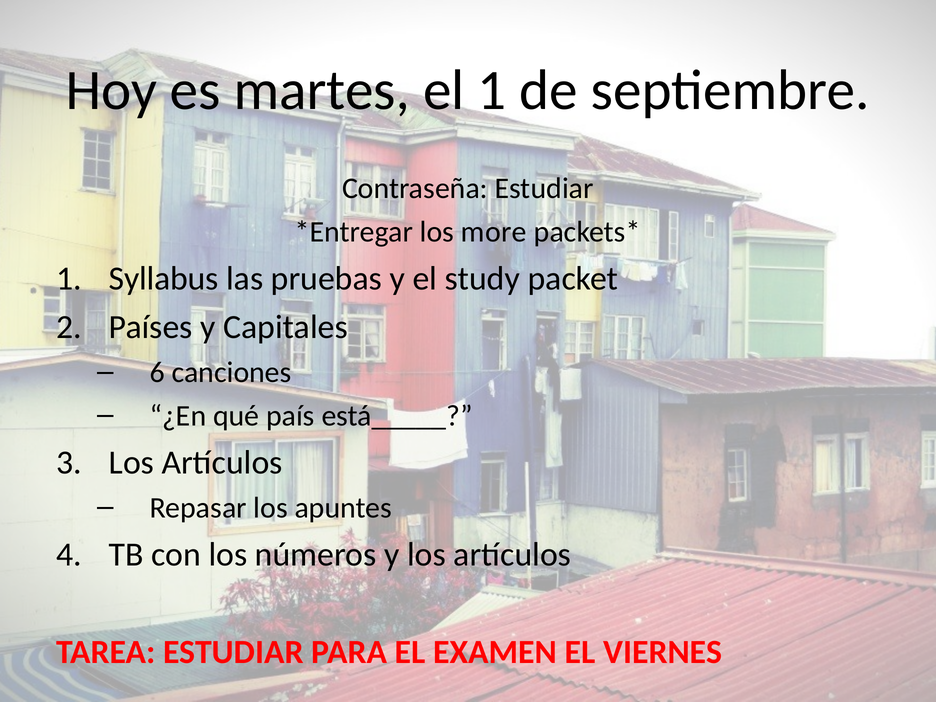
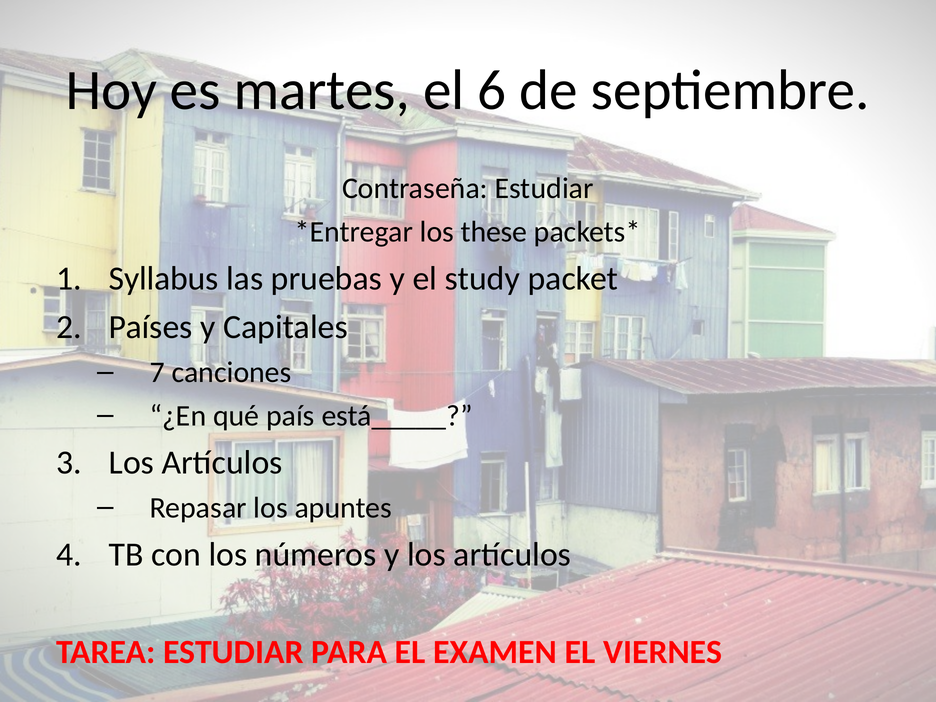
el 1: 1 -> 6
more: more -> these
6: 6 -> 7
